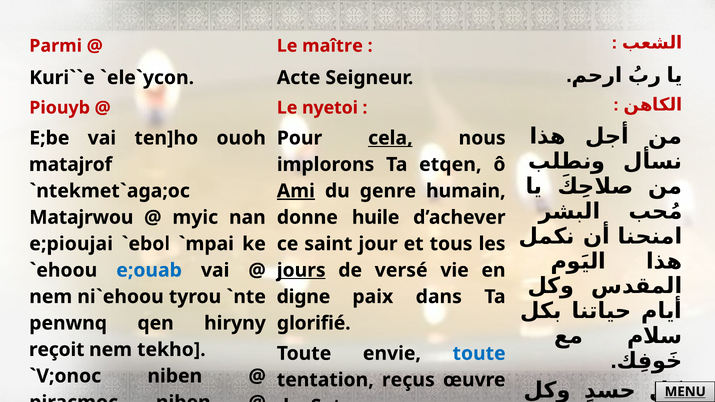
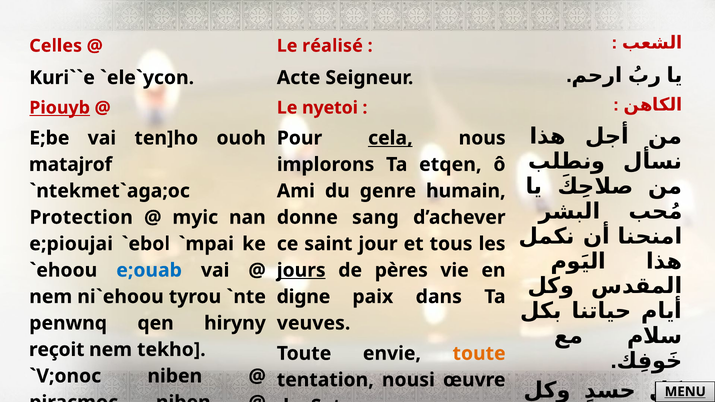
Parmi: Parmi -> Celles
maître: maître -> réalisé
Piouyb underline: none -> present
Ami underline: present -> none
Matajrwou: Matajrwou -> Protection
huile: huile -> sang
versé: versé -> pères
glorifié: glorifié -> veuves
toute at (479, 354) colour: blue -> orange
reçus: reçus -> nousi
